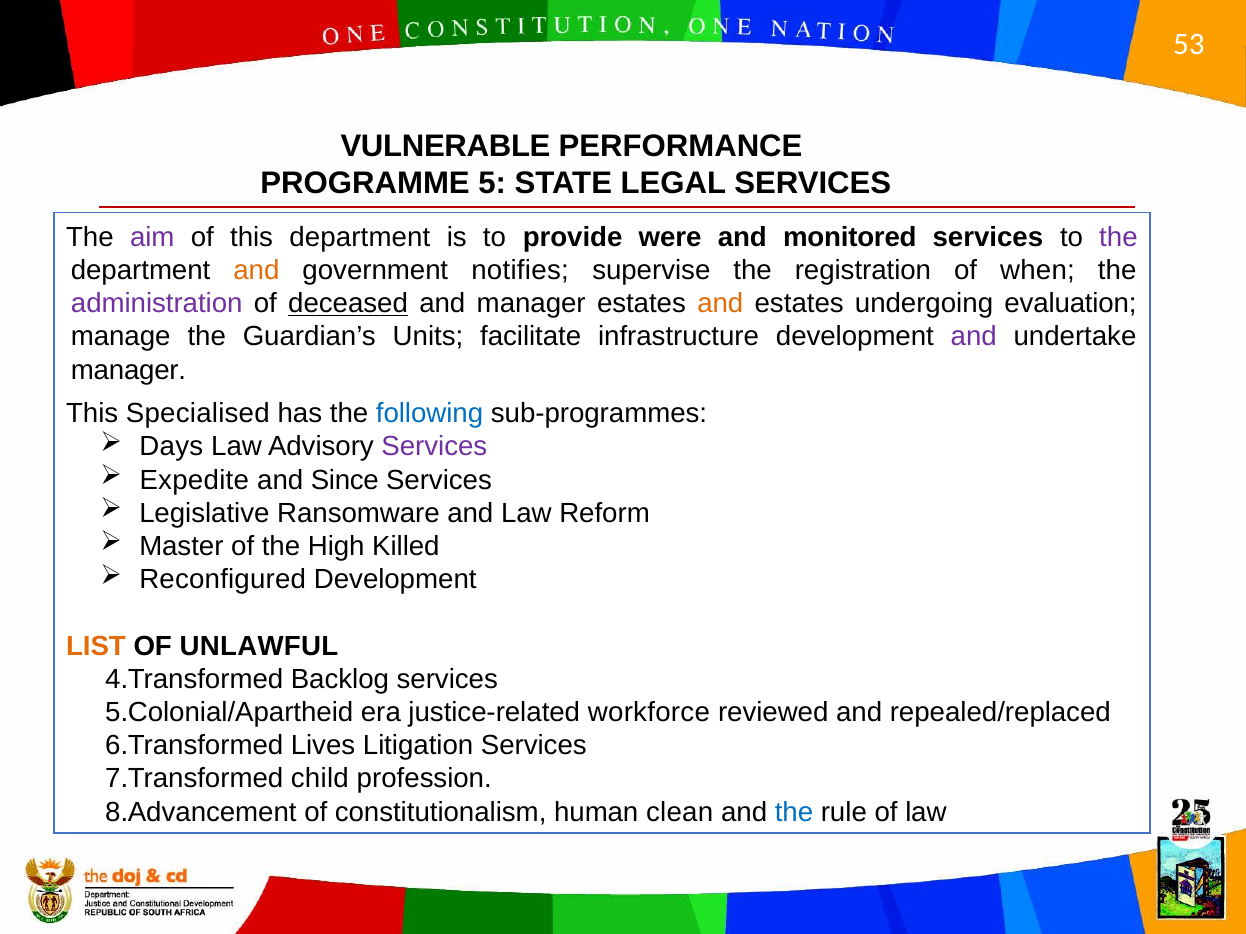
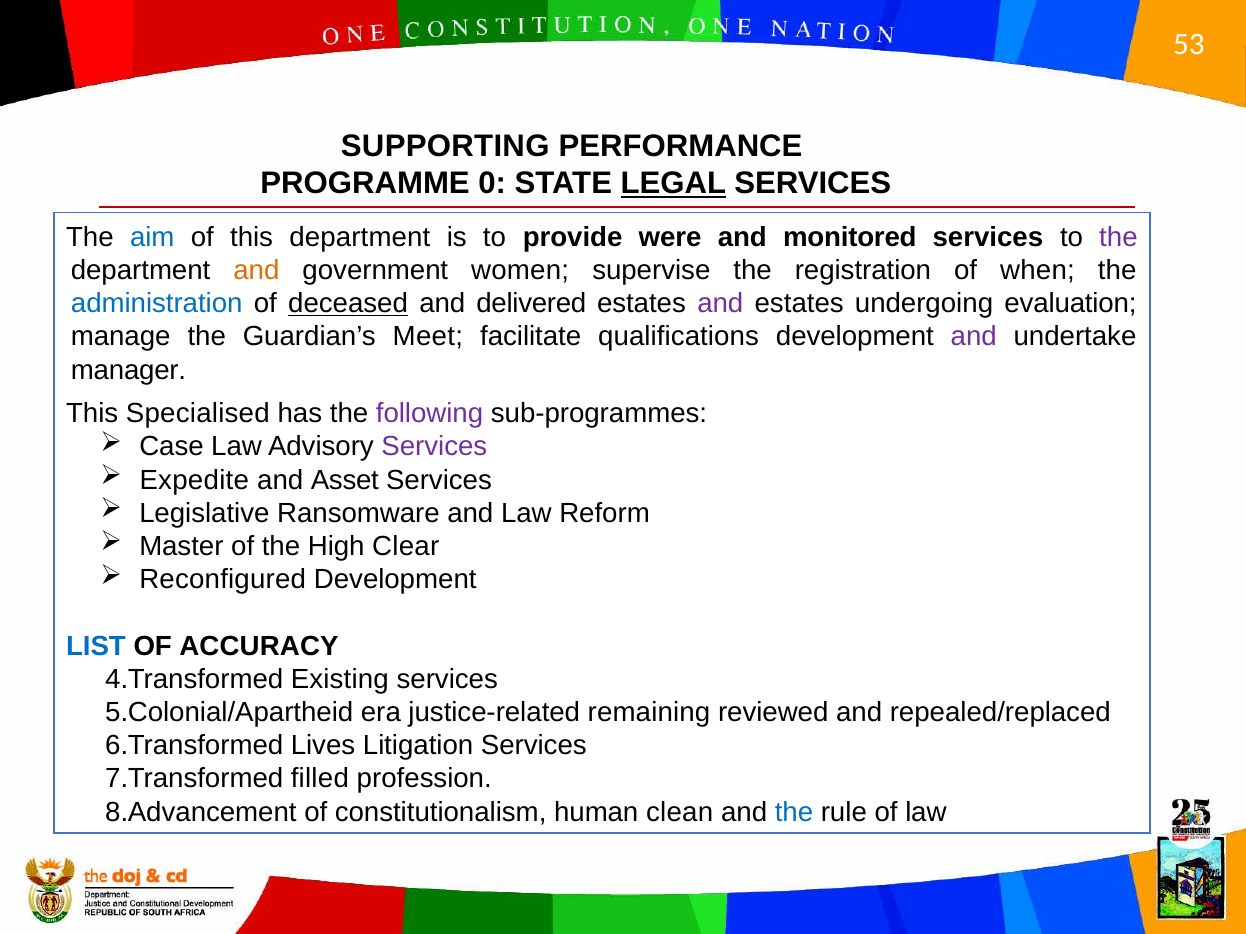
VULNERABLE: VULNERABLE -> SUPPORTING
5: 5 -> 0
LEGAL underline: none -> present
aim colour: purple -> blue
notifies: notifies -> women
administration colour: purple -> blue
and manager: manager -> delivered
and at (720, 304) colour: orange -> purple
Units: Units -> Meet
infrastructure: infrastructure -> qualifications
following colour: blue -> purple
Days: Days -> Case
Since: Since -> Asset
Killed: Killed -> Clear
LIST colour: orange -> blue
UNLAWFUL: UNLAWFUL -> ACCURACY
Backlog: Backlog -> Existing
workforce: workforce -> remaining
child: child -> filled
